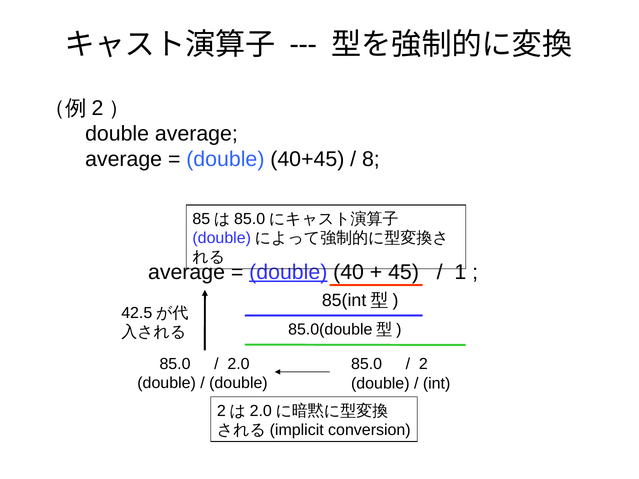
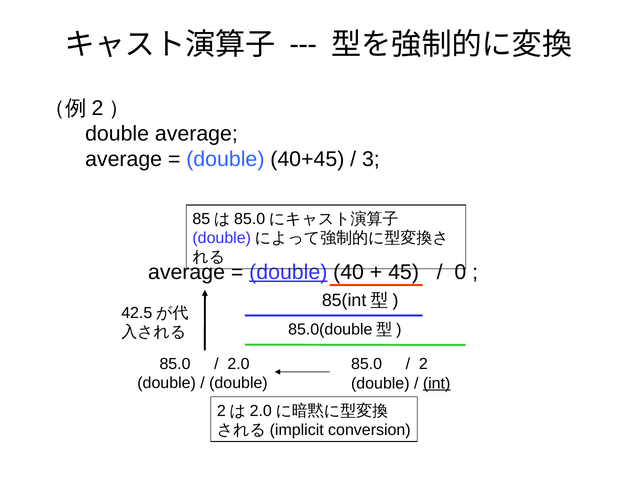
8: 8 -> 3
1: 1 -> 0
int underline: none -> present
